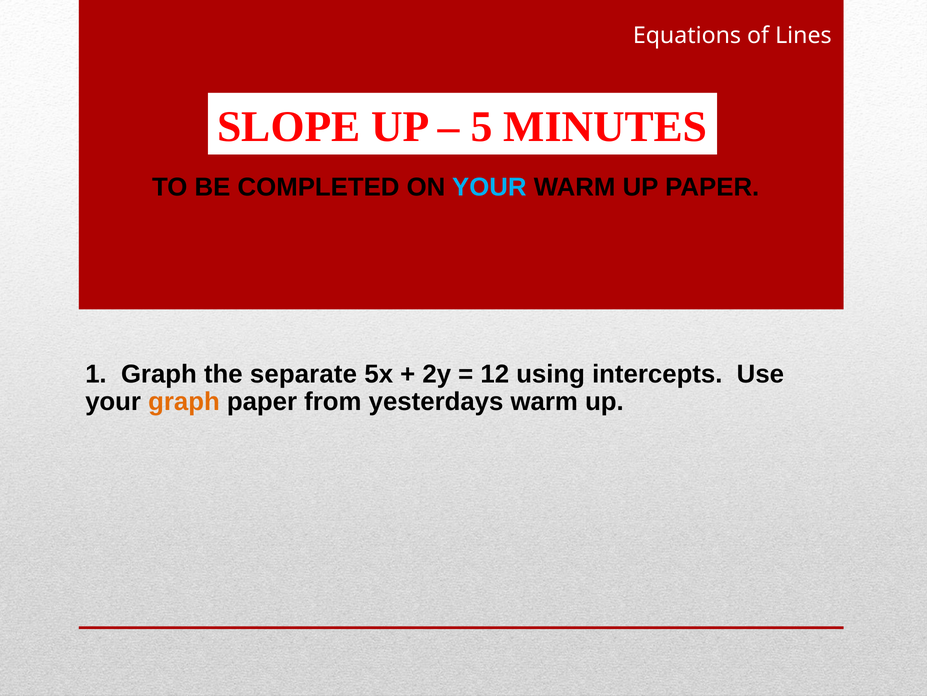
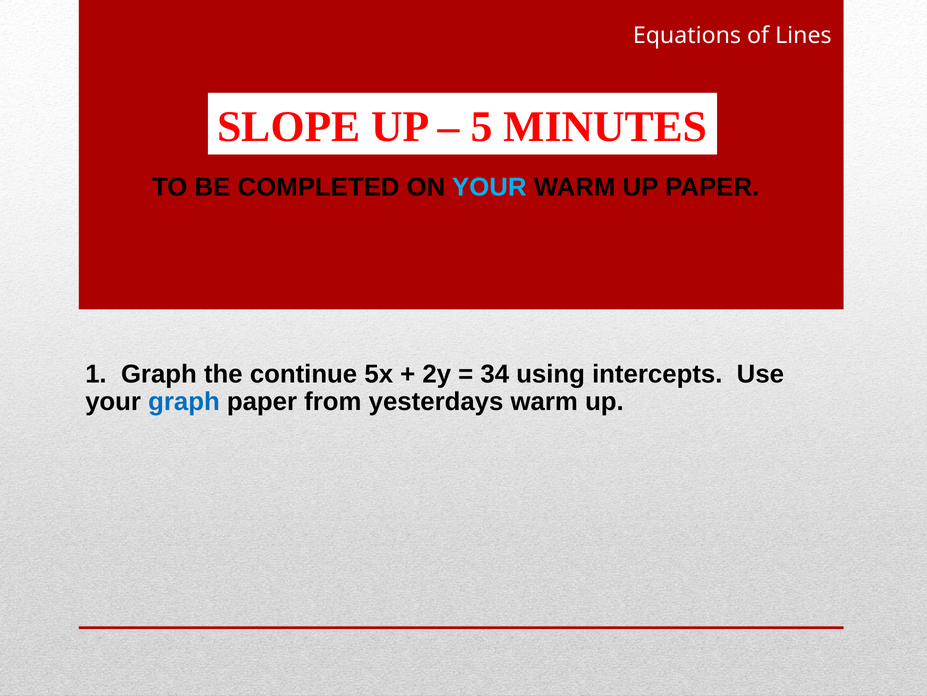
separate: separate -> continue
12: 12 -> 34
graph at (184, 401) colour: orange -> blue
